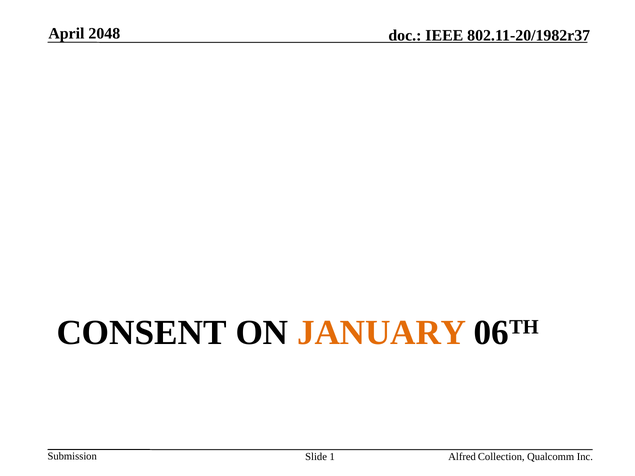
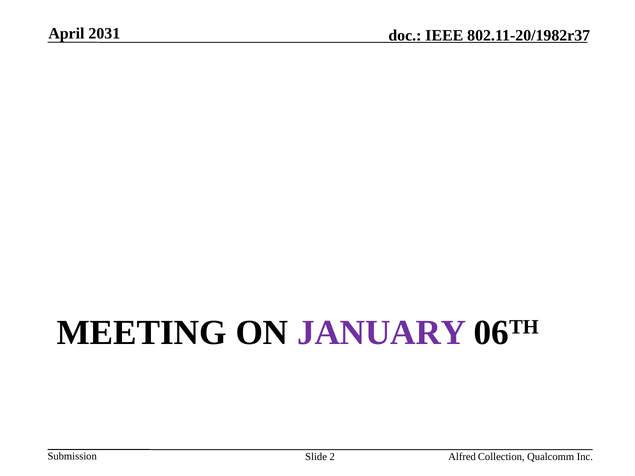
2048: 2048 -> 2031
CONSENT: CONSENT -> MEETING
JANUARY colour: orange -> purple
1: 1 -> 2
